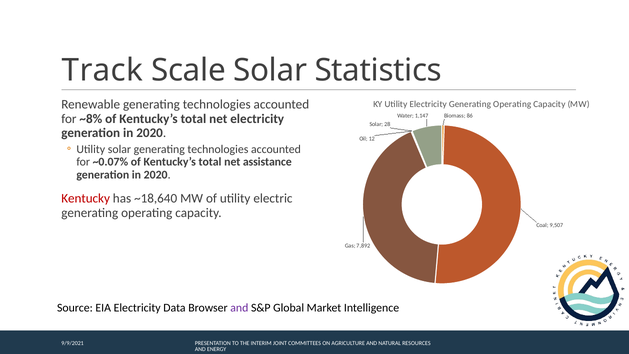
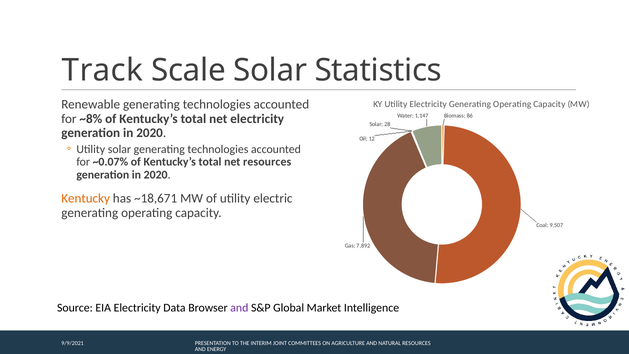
net assistance: assistance -> resources
Kentucky colour: red -> orange
~18,640: ~18,640 -> ~18,671
